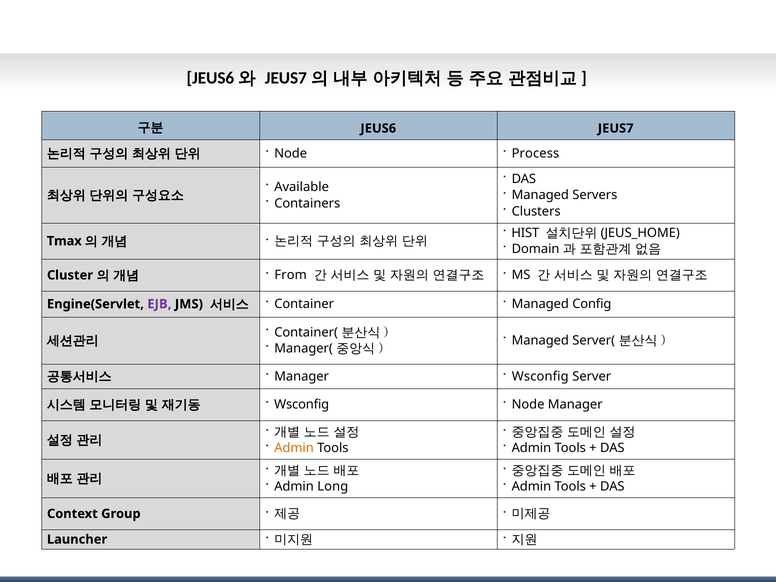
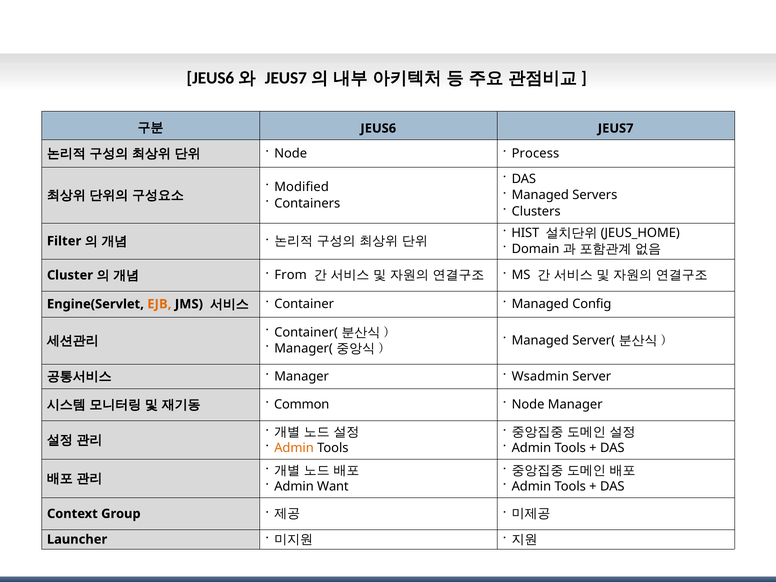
Available: Available -> Modified
Tmax: Tmax -> Filter
EJB colour: purple -> orange
Wsconfig at (540, 376): Wsconfig -> Wsadmin
Wsconfig at (302, 405): Wsconfig -> Common
Long: Long -> Want
